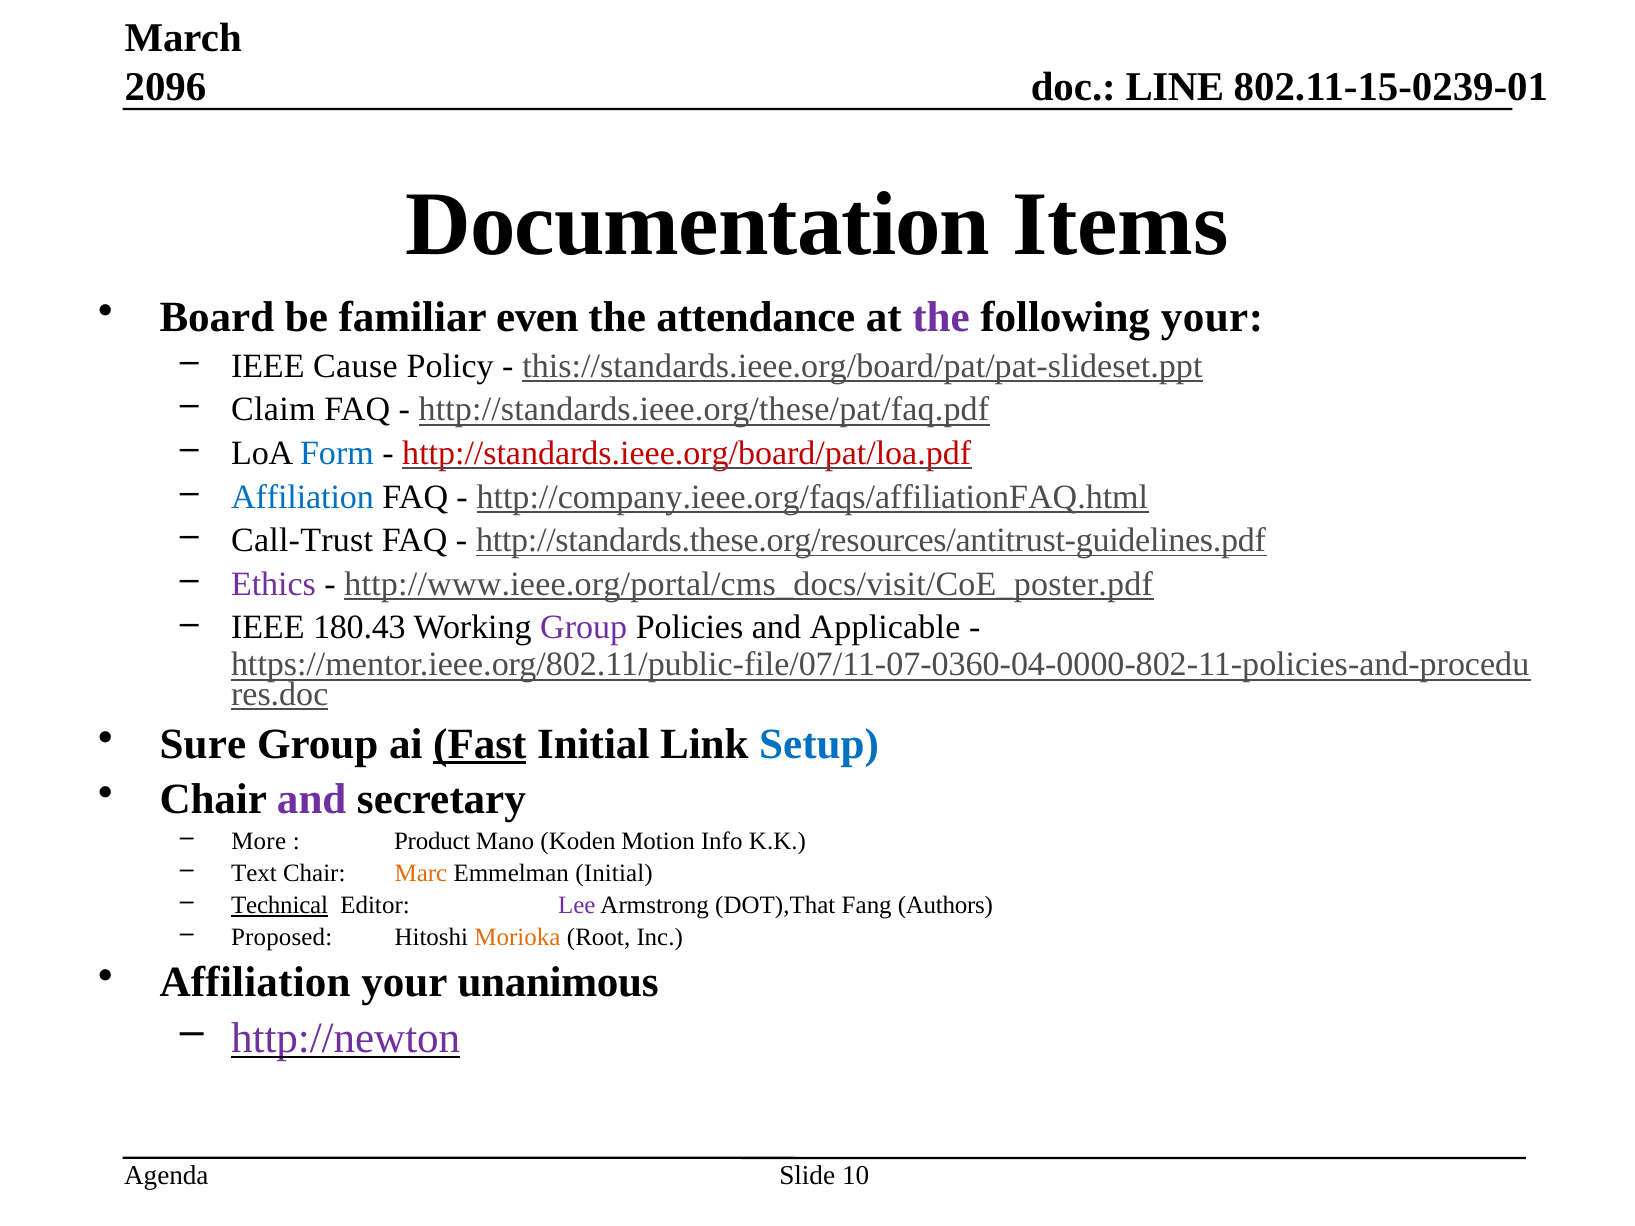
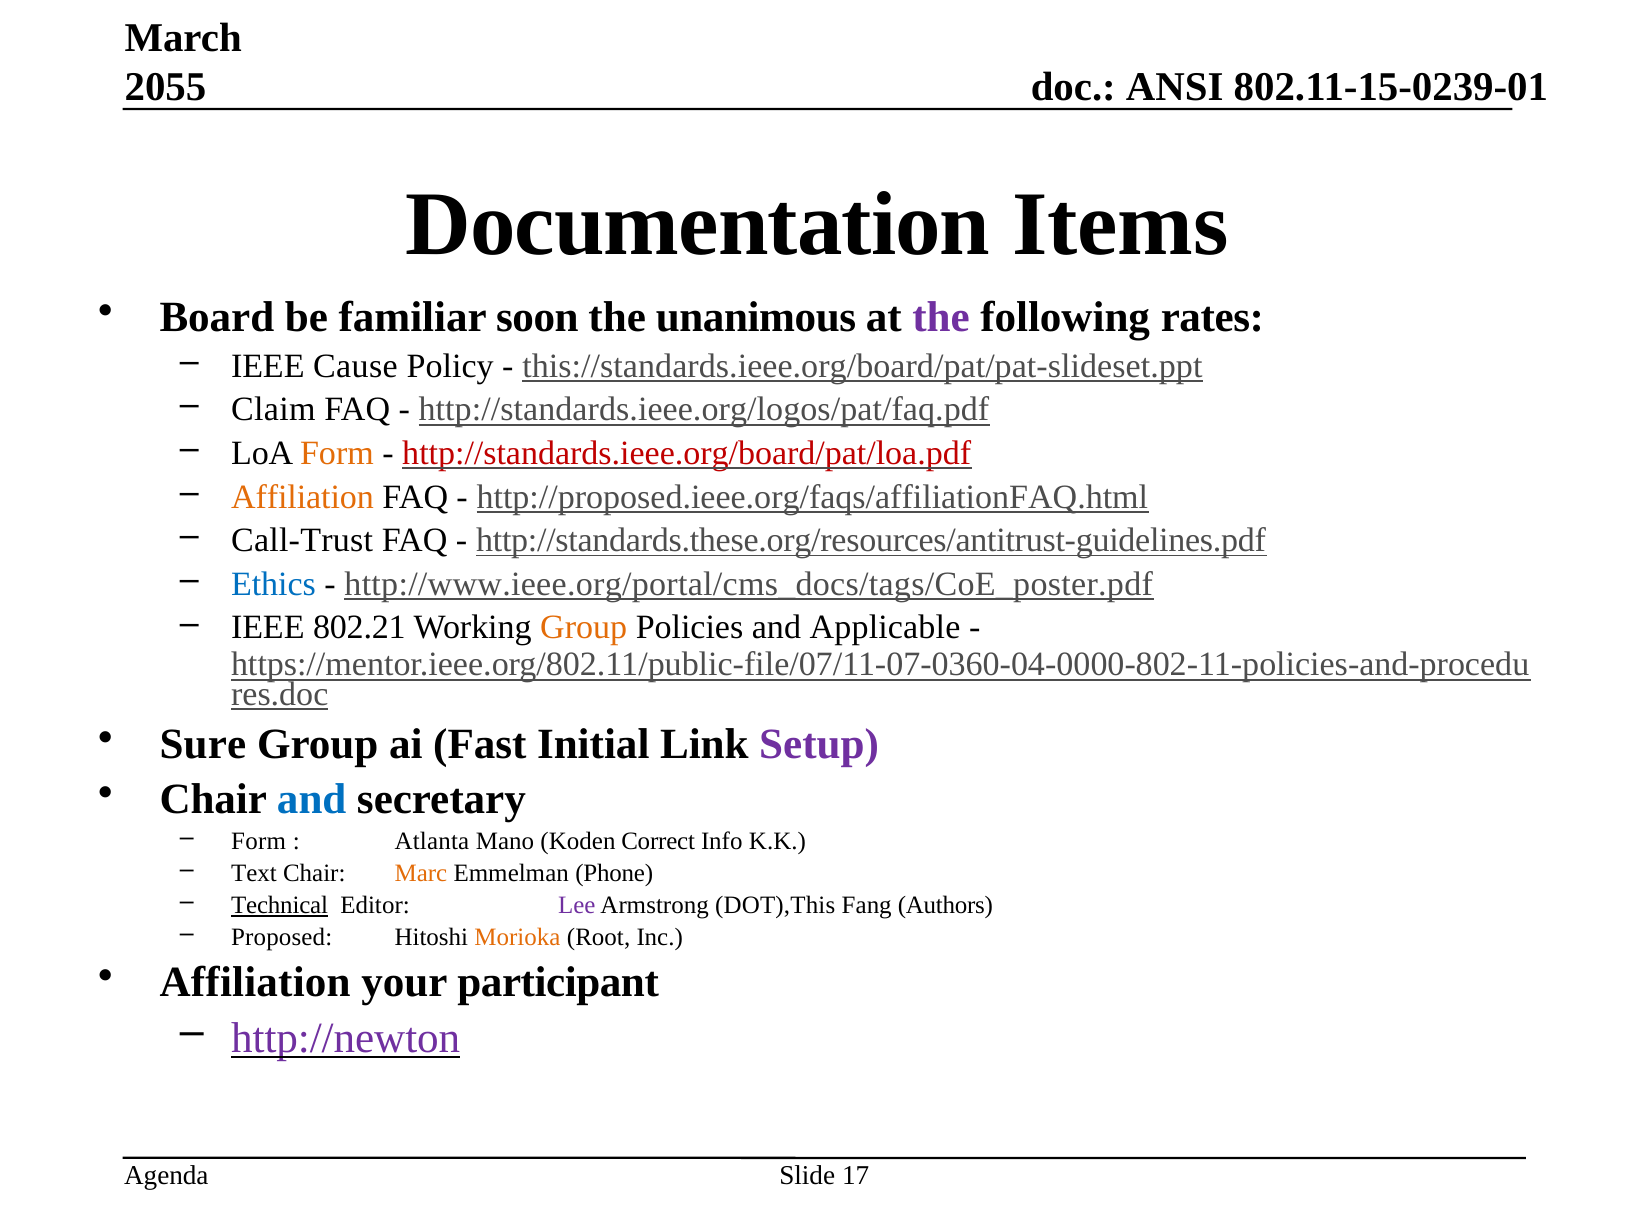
2096: 2096 -> 2055
LINE: LINE -> ANSI
even: even -> soon
attendance: attendance -> unanimous
following your: your -> rates
http://standards.ieee.org/these/pat/faq.pdf: http://standards.ieee.org/these/pat/faq.pdf -> http://standards.ieee.org/logos/pat/faq.pdf
Form at (337, 453) colour: blue -> orange
Affiliation at (302, 497) colour: blue -> orange
http://company.ieee.org/faqs/affiliationFAQ.html: http://company.ieee.org/faqs/affiliationFAQ.html -> http://proposed.ieee.org/faqs/affiliationFAQ.html
Ethics colour: purple -> blue
http://www.ieee.org/portal/cms_docs/visit/CoE_poster.pdf: http://www.ieee.org/portal/cms_docs/visit/CoE_poster.pdf -> http://www.ieee.org/portal/cms_docs/tags/CoE_poster.pdf
180.43: 180.43 -> 802.21
Group at (584, 628) colour: purple -> orange
Fast underline: present -> none
Setup colour: blue -> purple
and at (312, 800) colour: purple -> blue
More at (259, 842): More -> Form
Product: Product -> Atlanta
Motion: Motion -> Correct
Emmelman Initial: Initial -> Phone
DOT),That: DOT),That -> DOT),This
unanimous: unanimous -> participant
10: 10 -> 17
